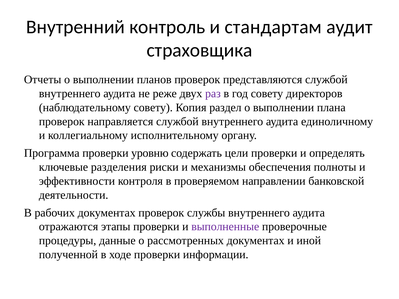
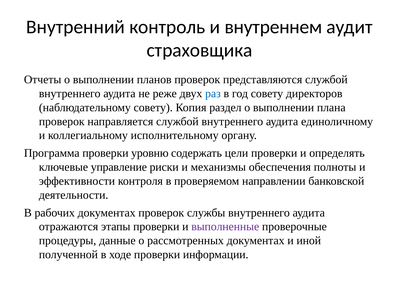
стандартам: стандартам -> внутреннем
раз colour: purple -> blue
разделения: разделения -> управление
